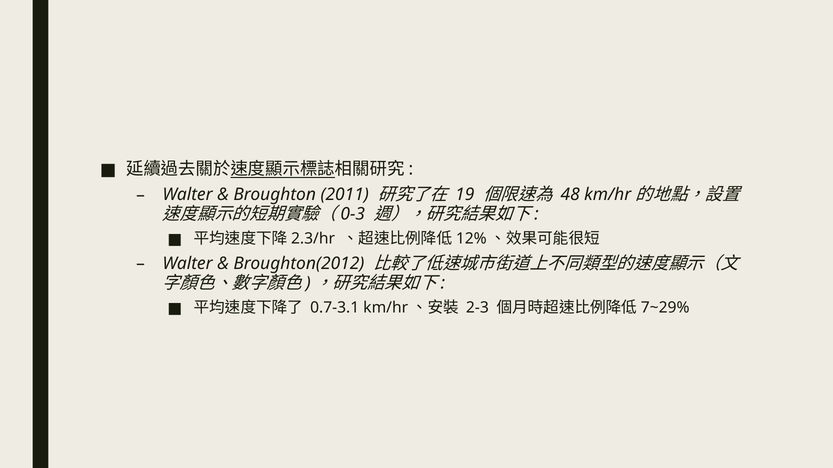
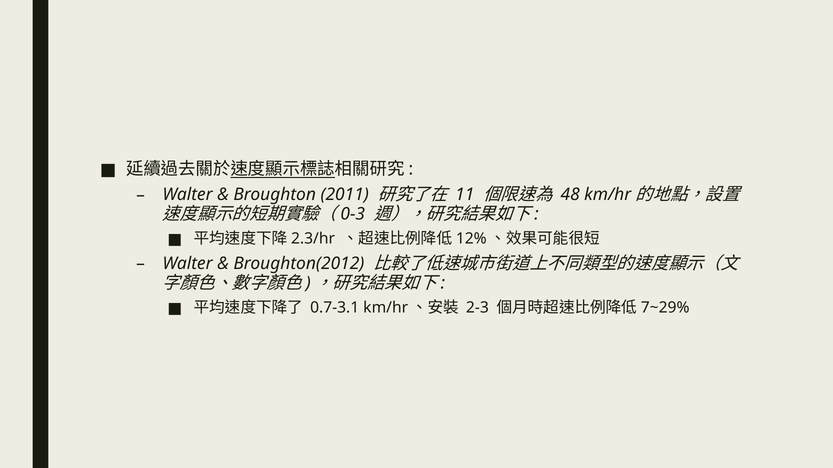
19: 19 -> 11
